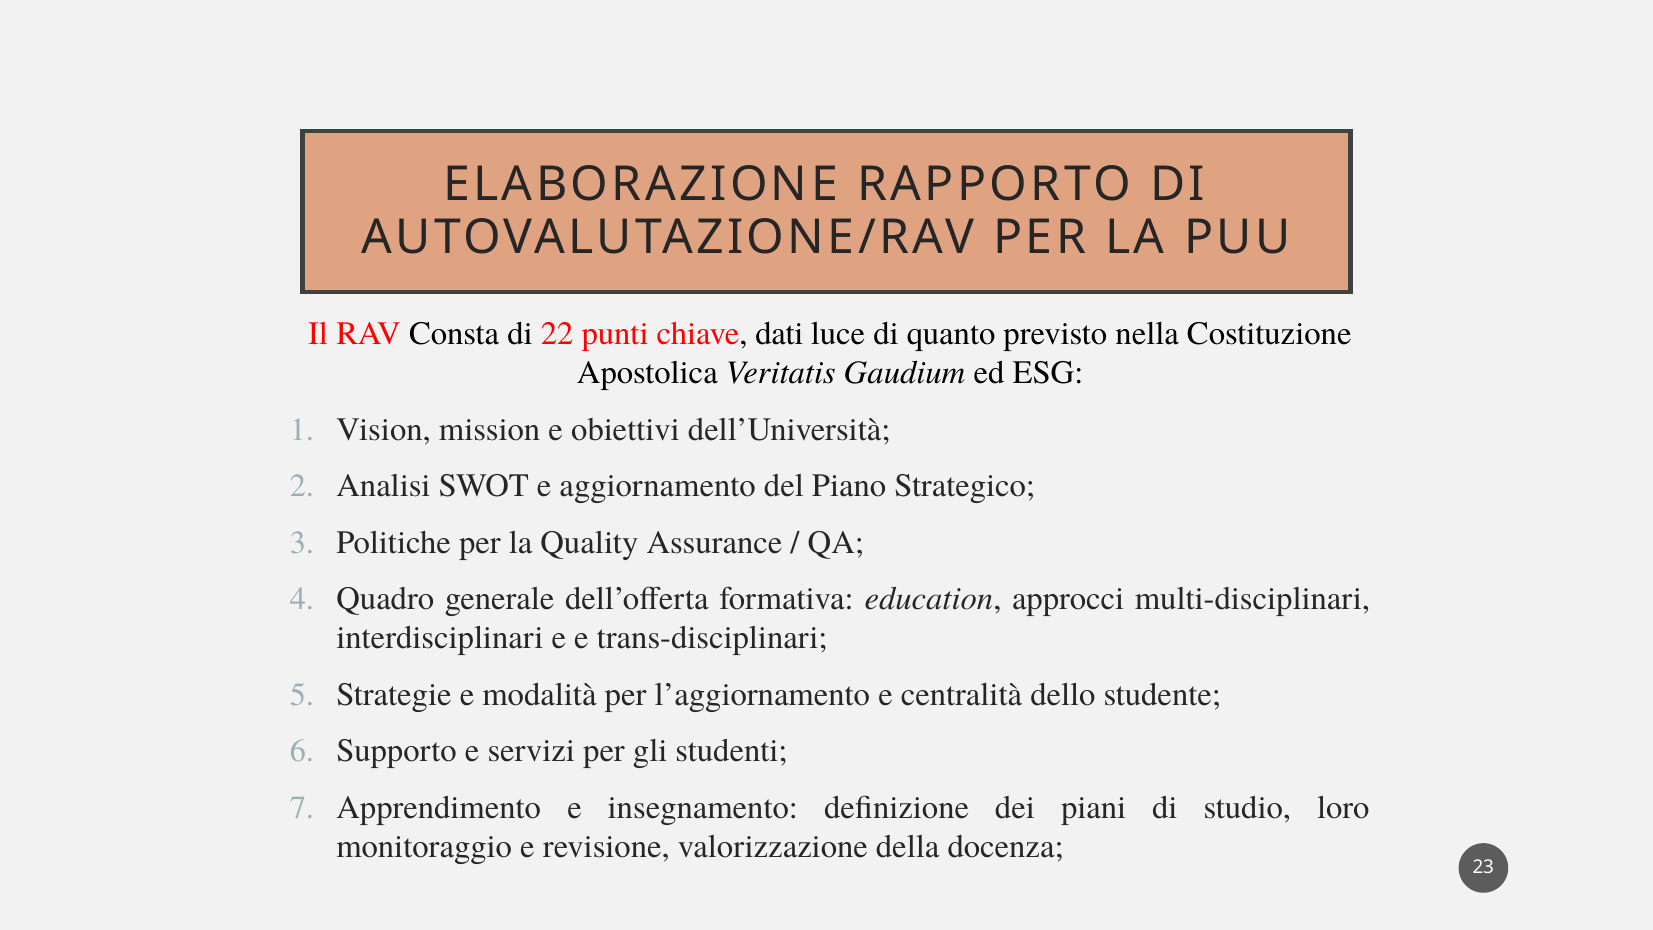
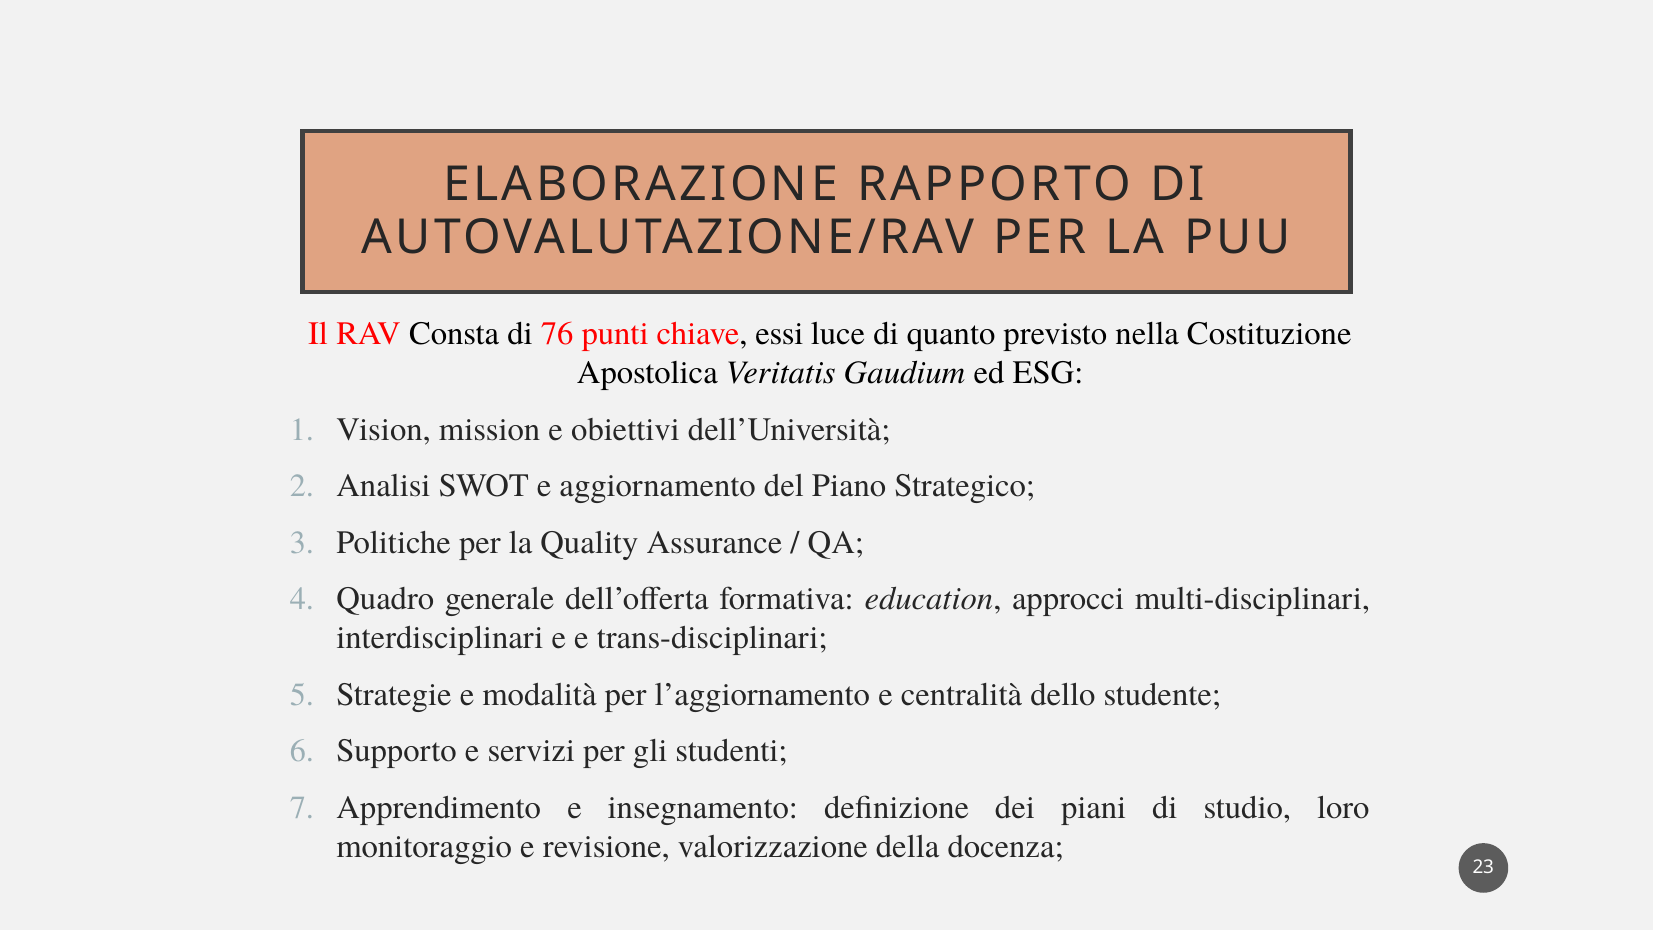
22: 22 -> 76
dati: dati -> essi
